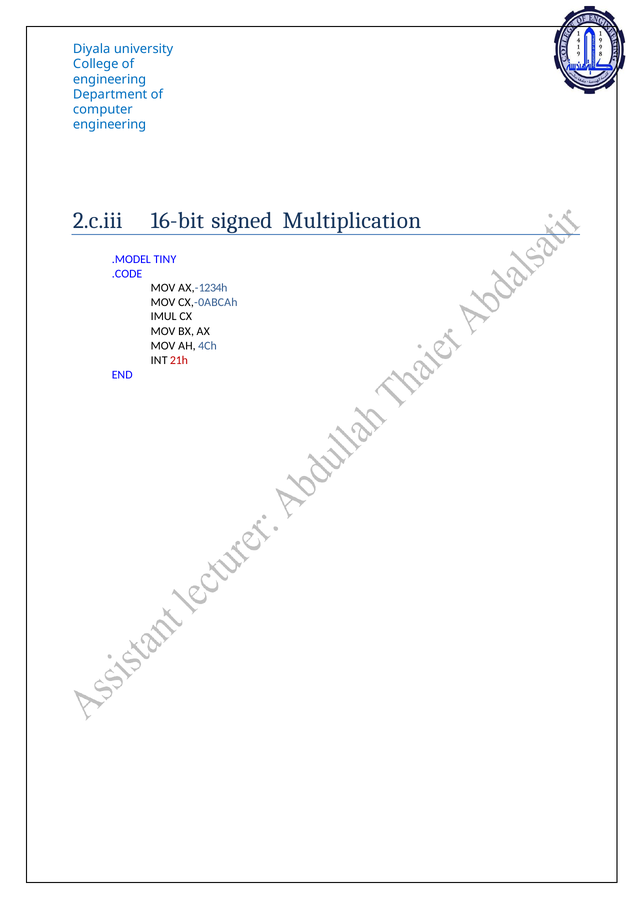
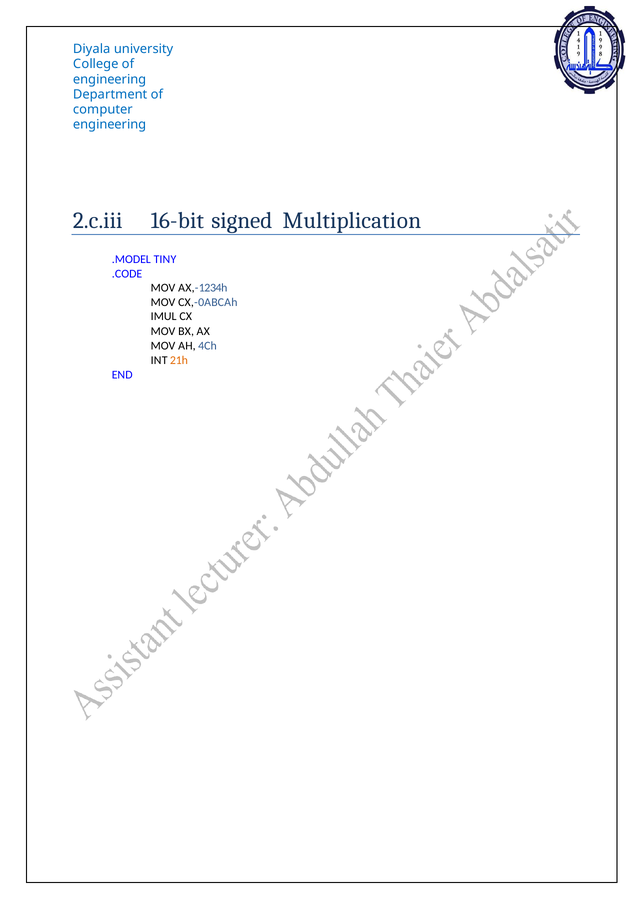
21h colour: red -> orange
